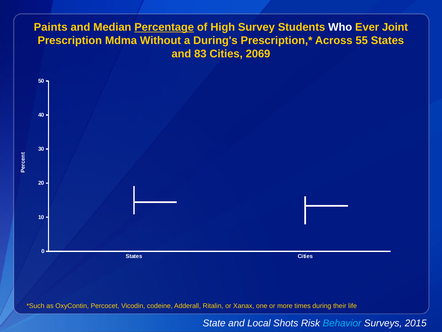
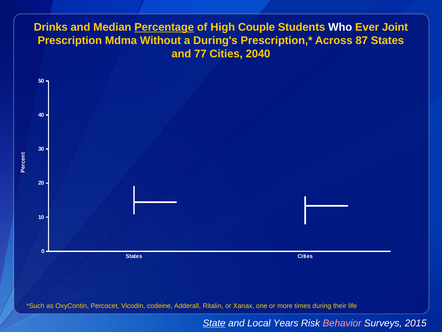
Paints: Paints -> Drinks
Survey: Survey -> Couple
55: 55 -> 87
83: 83 -> 77
2069: 2069 -> 2040
State underline: none -> present
Shots: Shots -> Years
Behavior colour: light blue -> pink
